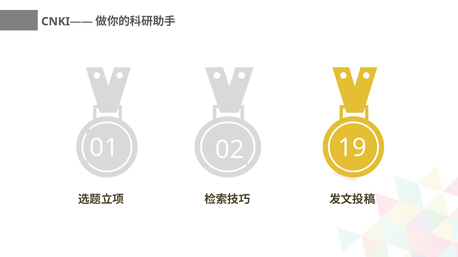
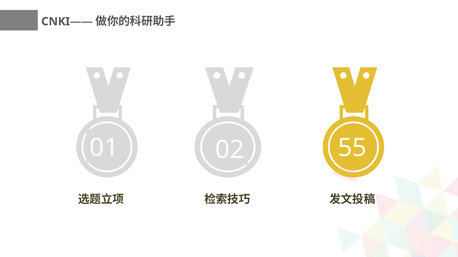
19: 19 -> 55
